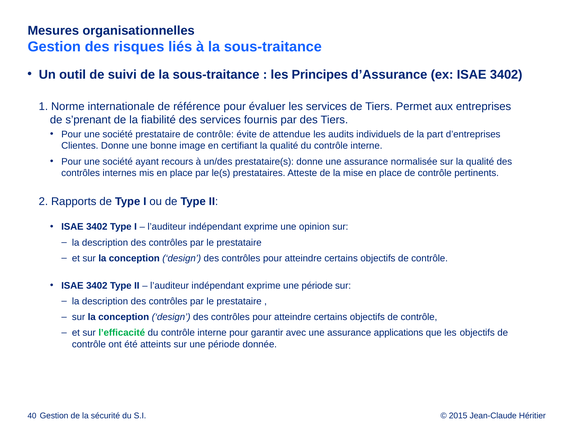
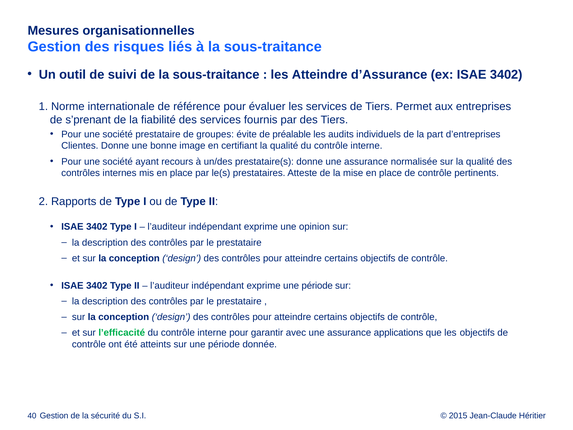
les Principes: Principes -> Atteindre
prestataire de contrôle: contrôle -> groupes
attendue: attendue -> préalable
